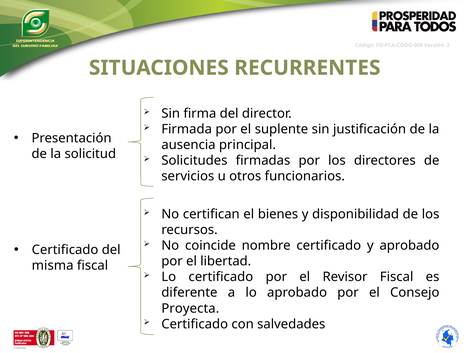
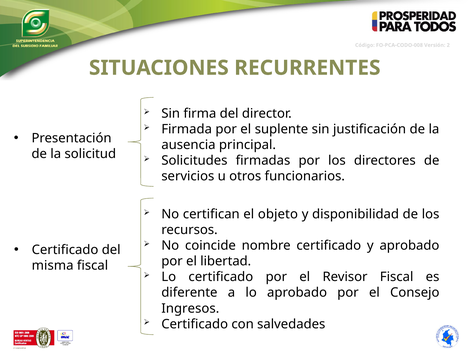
bienes: bienes -> objeto
Proyecta: Proyecta -> Ingresos
